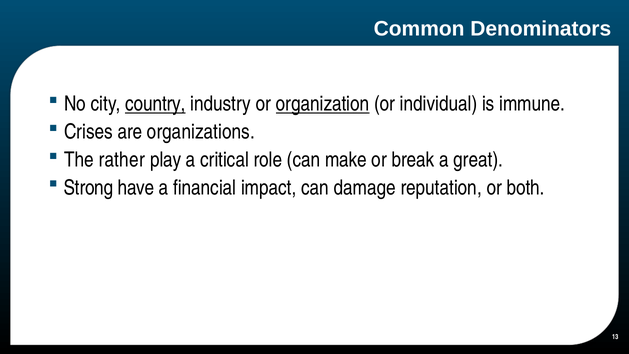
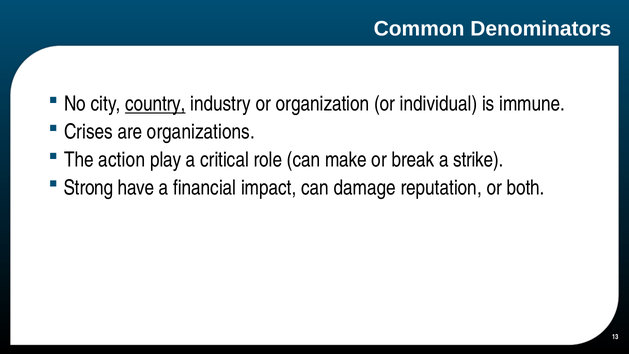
organization underline: present -> none
rather: rather -> action
great: great -> strike
